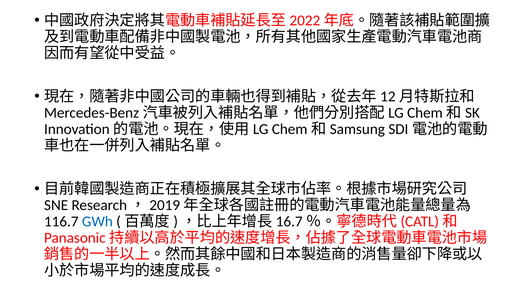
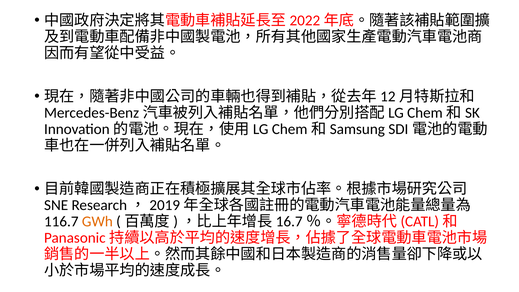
GWh colour: blue -> orange
